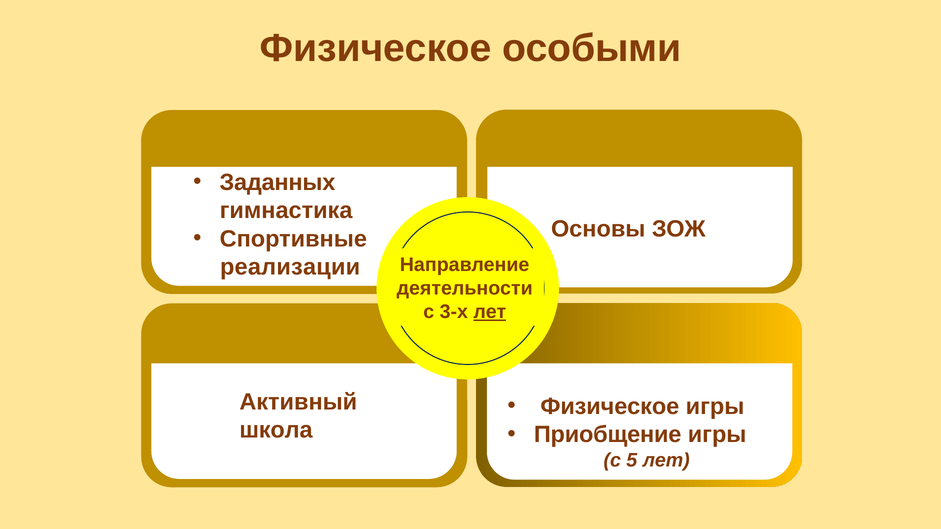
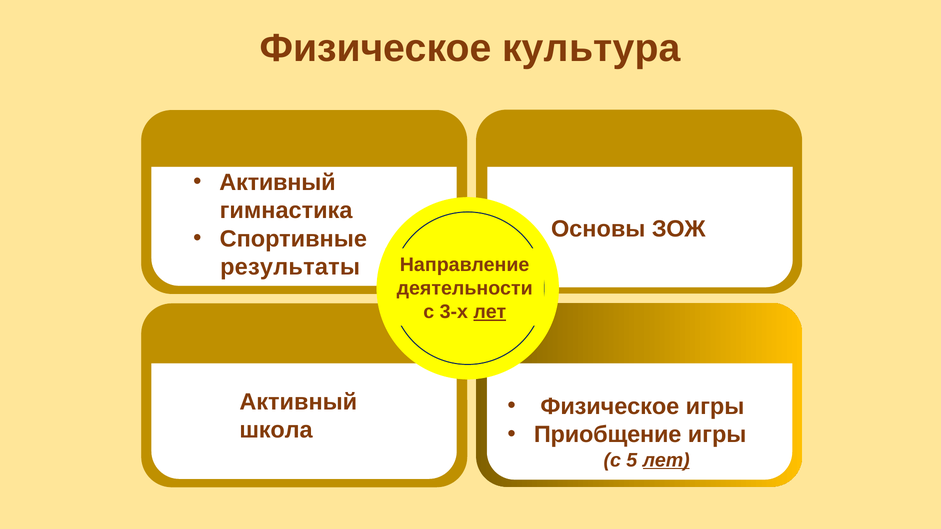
особыми: особыми -> культура
Заданных at (277, 183): Заданных -> Активный
реализации: реализации -> результаты
лет at (666, 460) underline: none -> present
